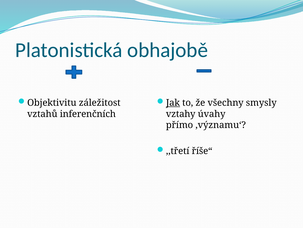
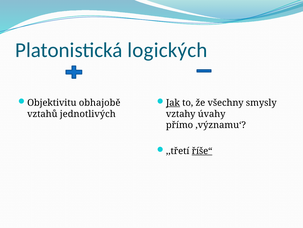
obhajobě: obhajobě -> logických
záležitost: záležitost -> obhajobě
inferenčních: inferenčních -> jednotlivých
říše“ underline: none -> present
